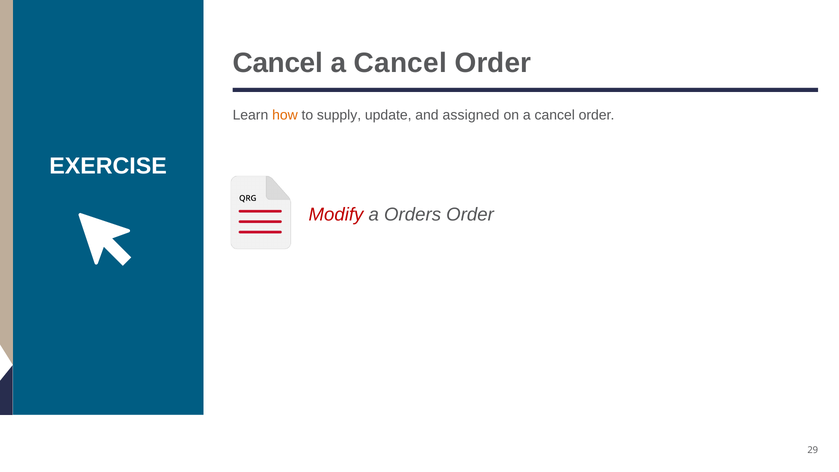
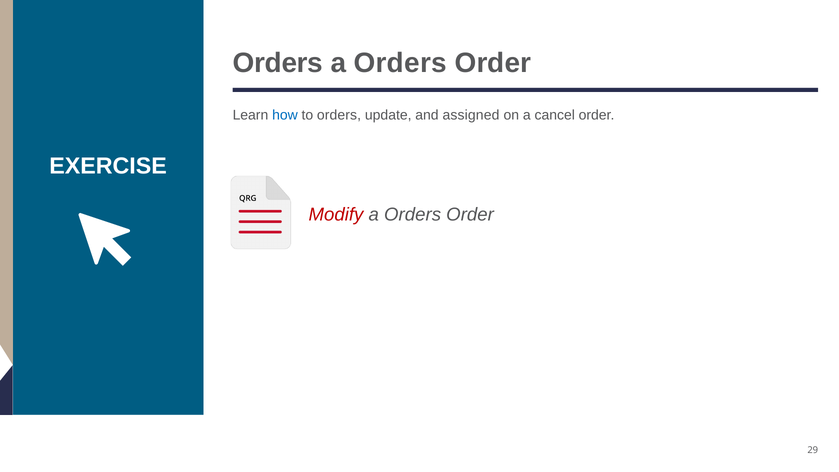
Cancel at (278, 63): Cancel -> Orders
Cancel at (400, 63): Cancel -> Orders
how colour: orange -> blue
to supply: supply -> orders
